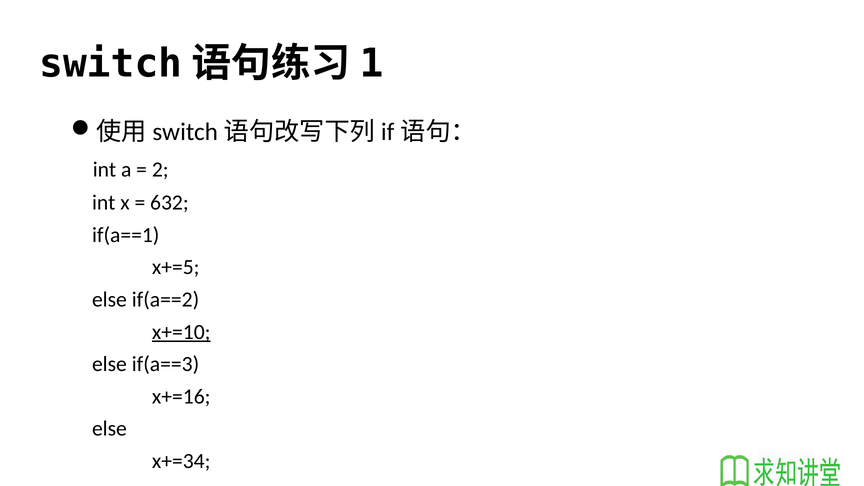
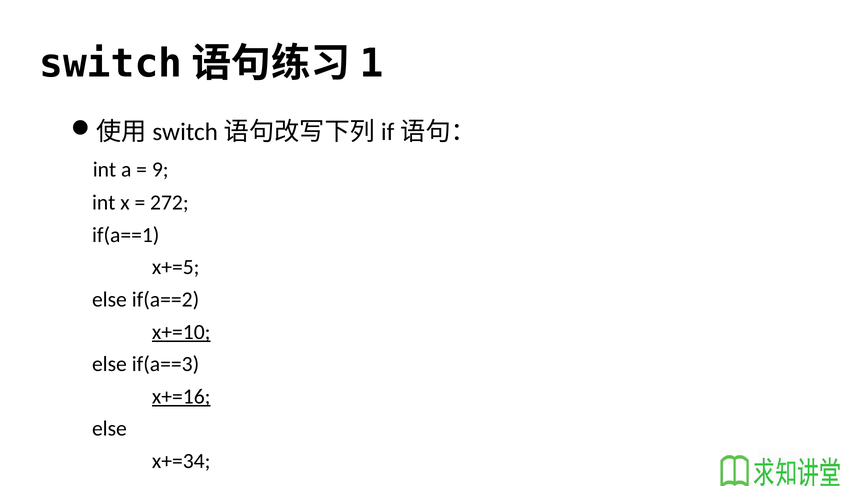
2: 2 -> 9
632: 632 -> 272
x+=16 underline: none -> present
